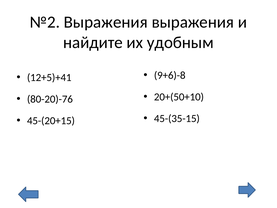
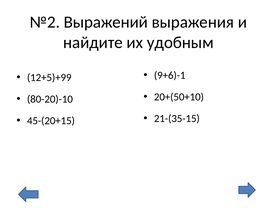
№2 Выражения: Выражения -> Выражений
9+6)-8: 9+6)-8 -> 9+6)-1
12+5)+41: 12+5)+41 -> 12+5)+99
80-20)-76: 80-20)-76 -> 80-20)-10
45-(35-15: 45-(35-15 -> 21-(35-15
